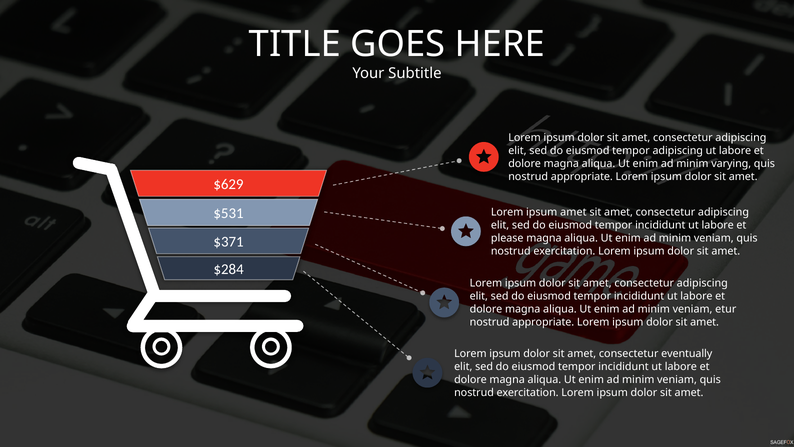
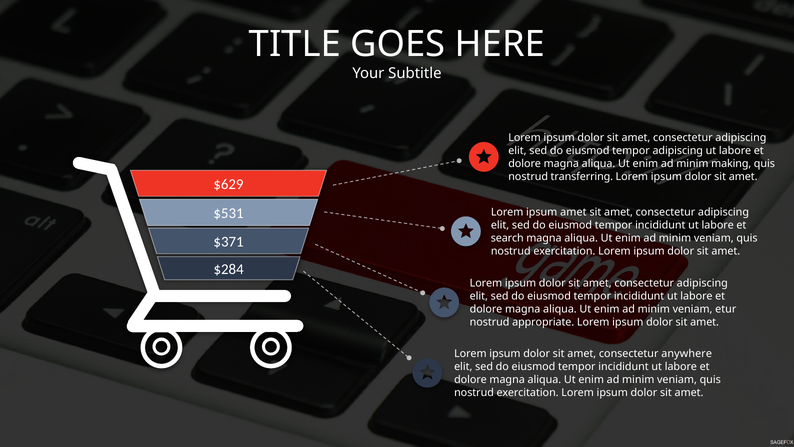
varying: varying -> making
appropriate at (582, 176): appropriate -> transferring
please: please -> search
eventually: eventually -> anywhere
